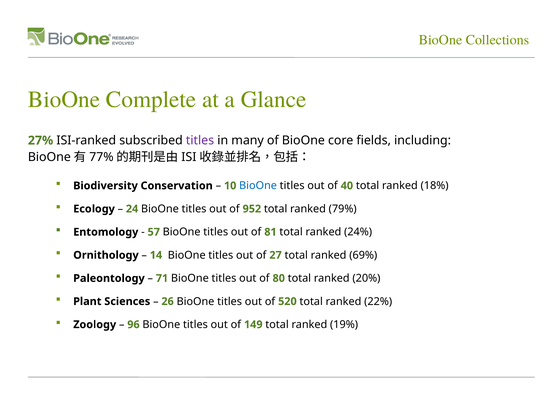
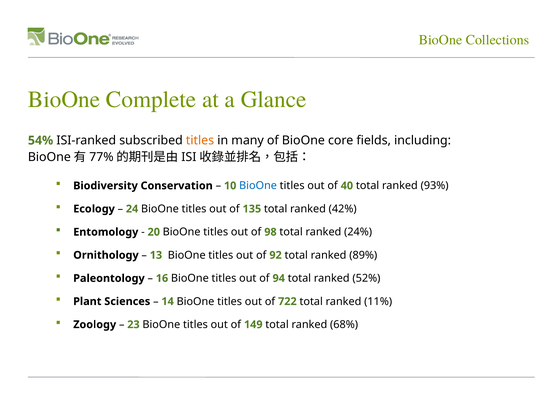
27%: 27% -> 54%
titles at (200, 140) colour: purple -> orange
18%: 18% -> 93%
952: 952 -> 135
79%: 79% -> 42%
57: 57 -> 20
81: 81 -> 98
14: 14 -> 13
27: 27 -> 92
69%: 69% -> 89%
71: 71 -> 16
80: 80 -> 94
20%: 20% -> 52%
26: 26 -> 14
520: 520 -> 722
22%: 22% -> 11%
96: 96 -> 23
19%: 19% -> 68%
